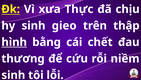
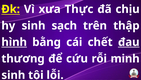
gieo: gieo -> sạch
đau underline: none -> present
niềm: niềm -> minh
